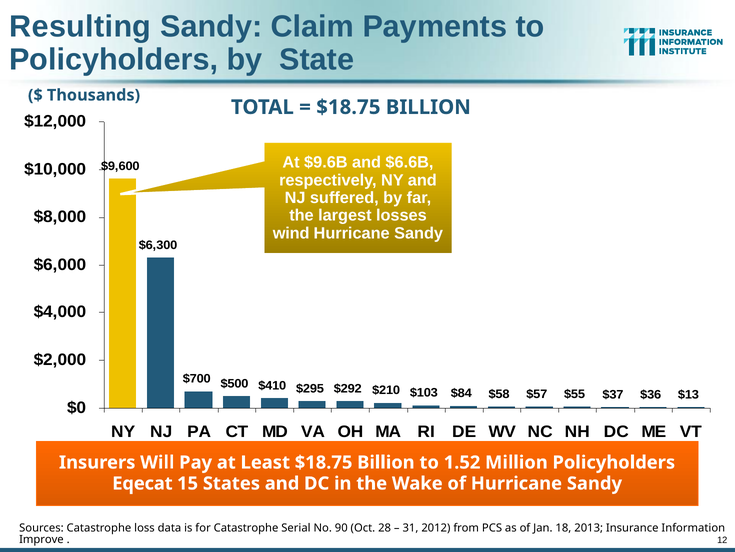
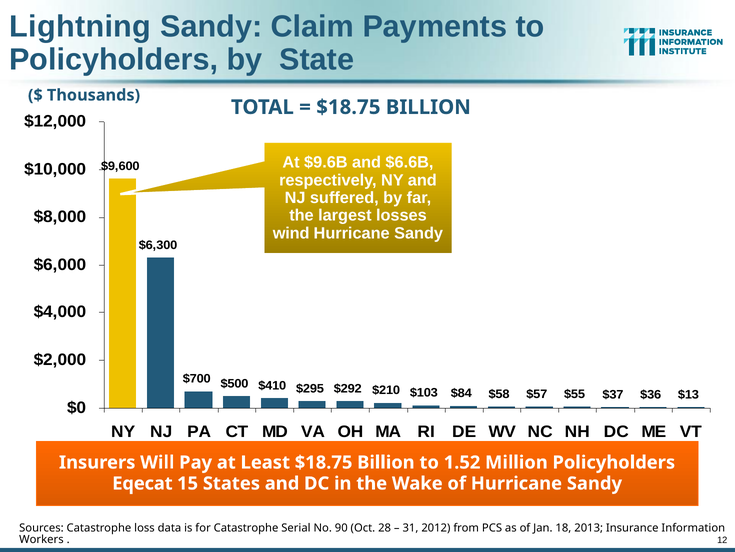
Resulting: Resulting -> Lightning
Improve: Improve -> Workers
